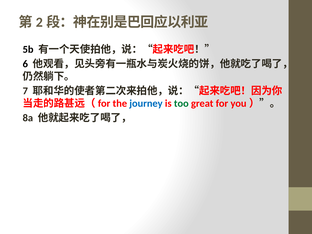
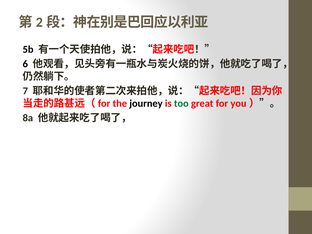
journey colour: blue -> black
